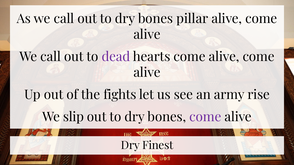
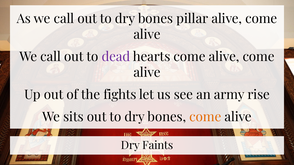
slip: slip -> sits
come at (205, 117) colour: purple -> orange
Finest: Finest -> Faints
